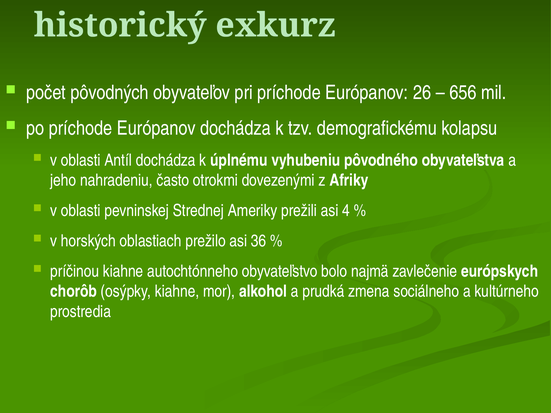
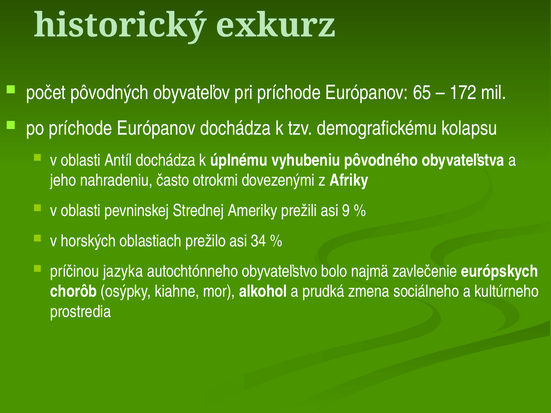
26: 26 -> 65
656: 656 -> 172
4: 4 -> 9
36: 36 -> 34
príčinou kiahne: kiahne -> jazyka
